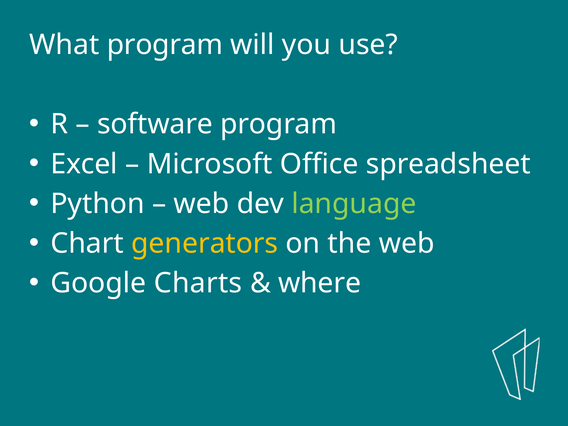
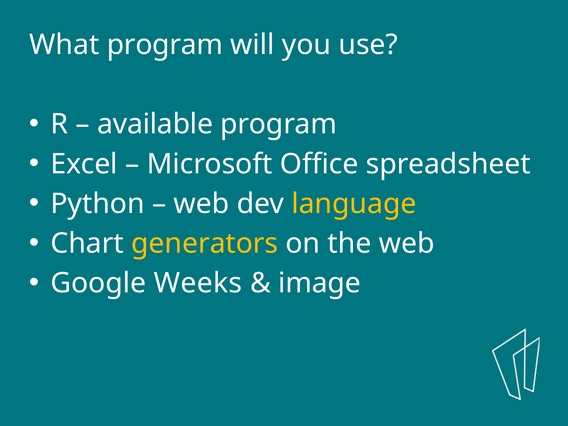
software: software -> available
language colour: light green -> yellow
Charts: Charts -> Weeks
where: where -> image
